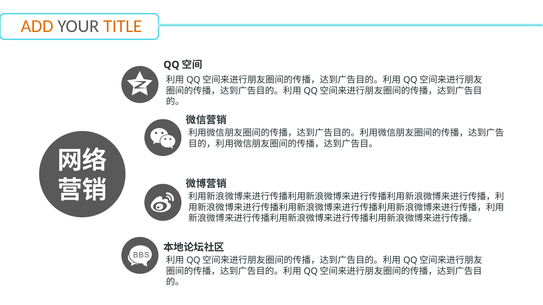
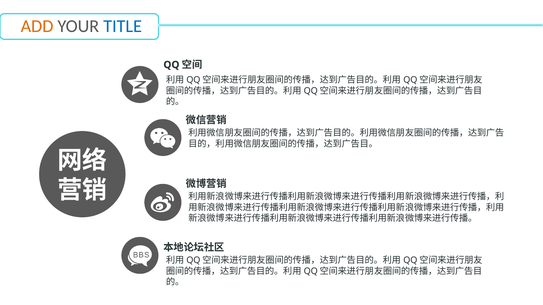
TITLE colour: orange -> blue
